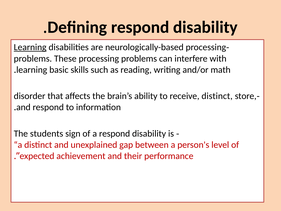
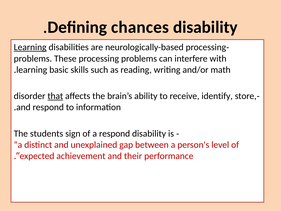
Defining respond: respond -> chances
that underline: none -> present
receive distinct: distinct -> identify
